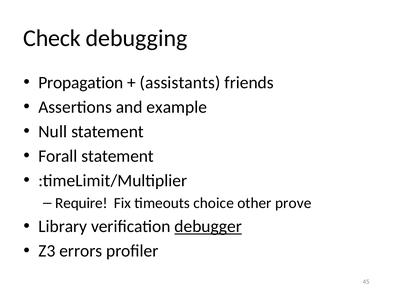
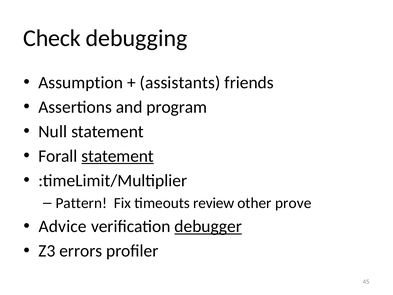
Propagation: Propagation -> Assumption
example: example -> program
statement at (118, 156) underline: none -> present
Require: Require -> Pattern
choice: choice -> review
Library: Library -> Advice
